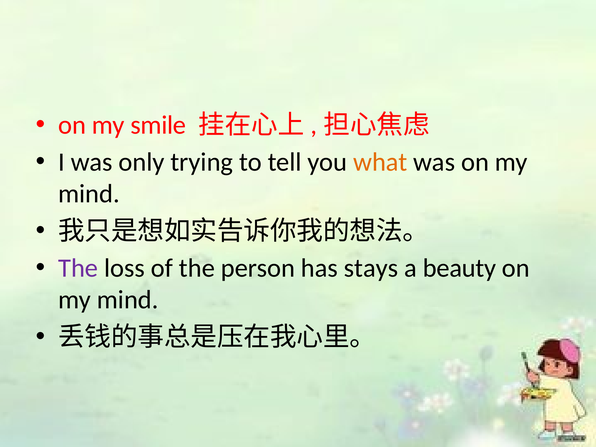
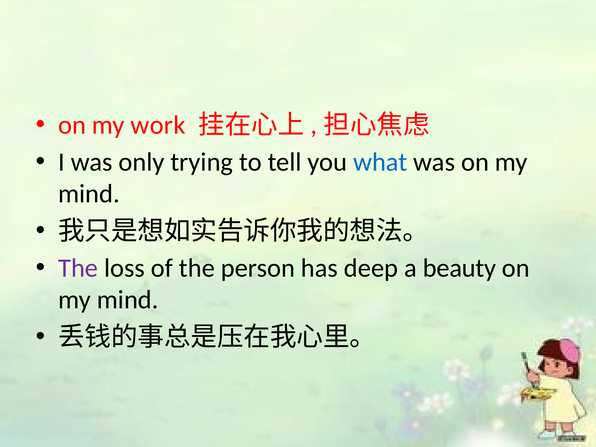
smile: smile -> work
what colour: orange -> blue
stays: stays -> deep
